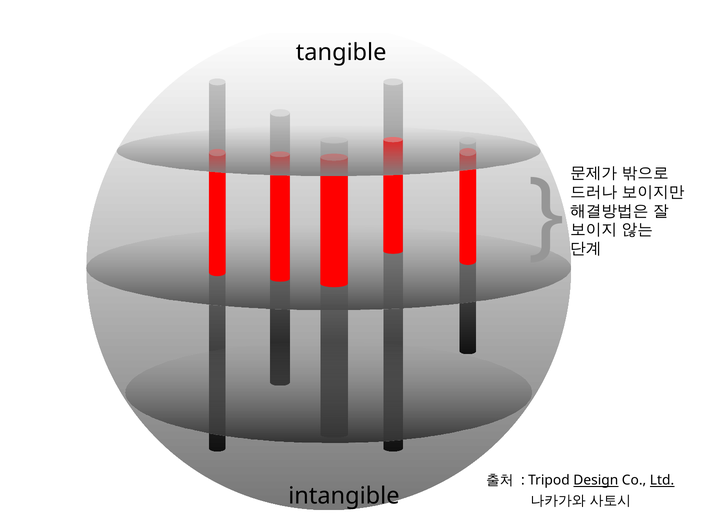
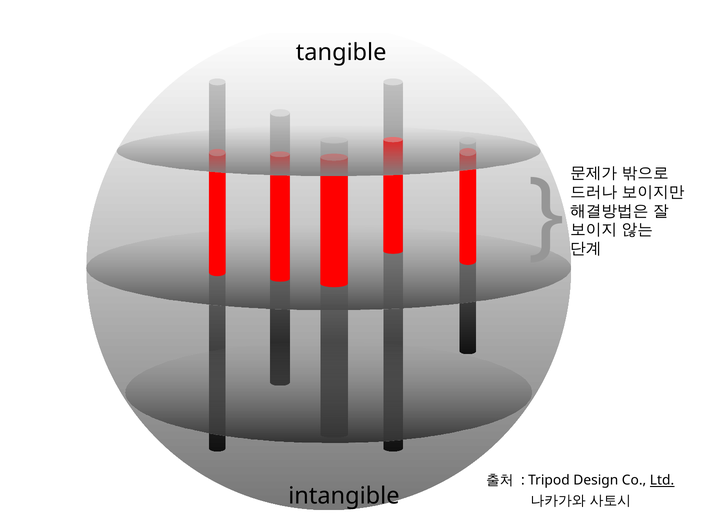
Design underline: present -> none
